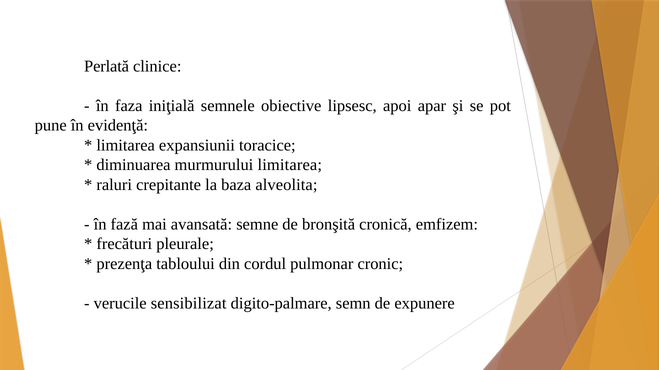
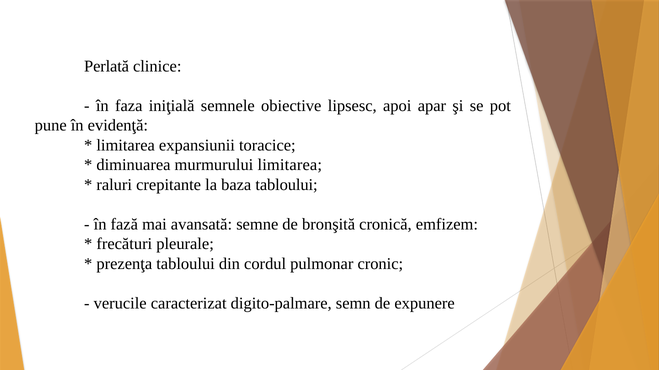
baza alveolita: alveolita -> tabloului
sensibilizat: sensibilizat -> caracterizat
